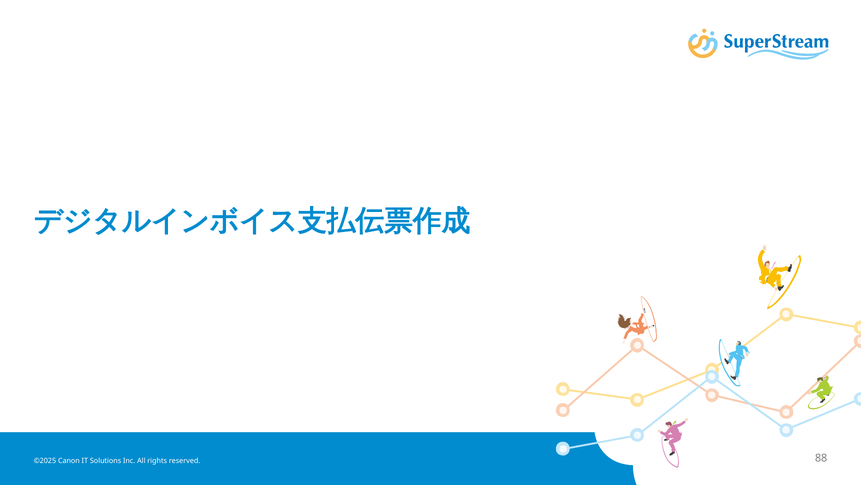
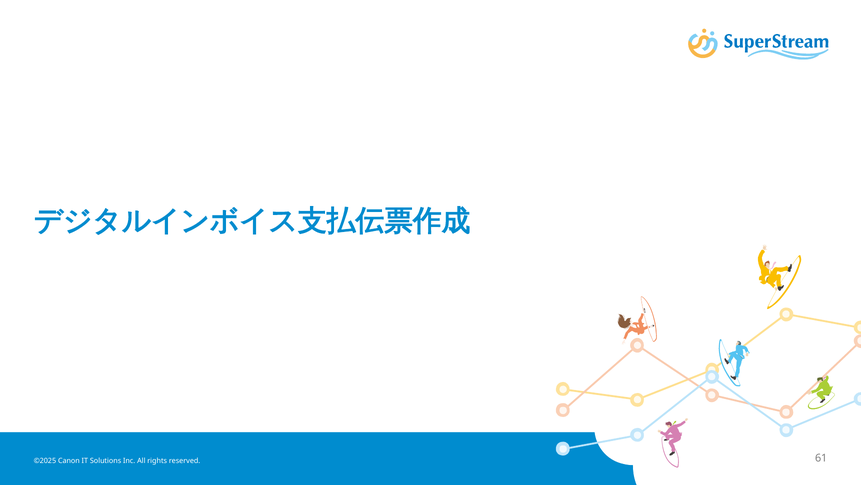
88: 88 -> 61
